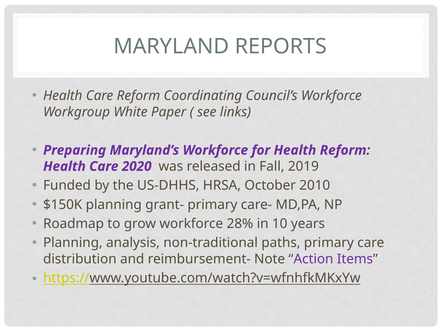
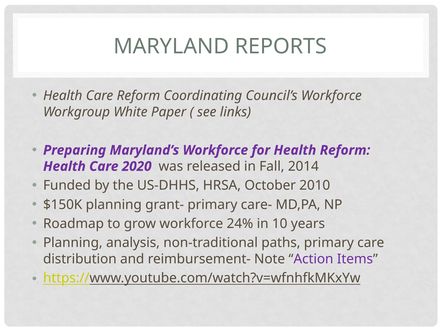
2019: 2019 -> 2014
28%: 28% -> 24%
